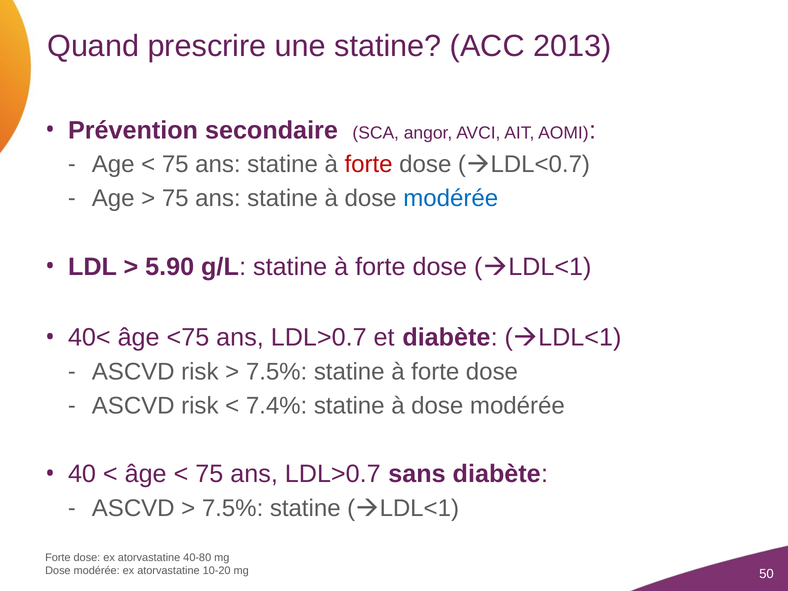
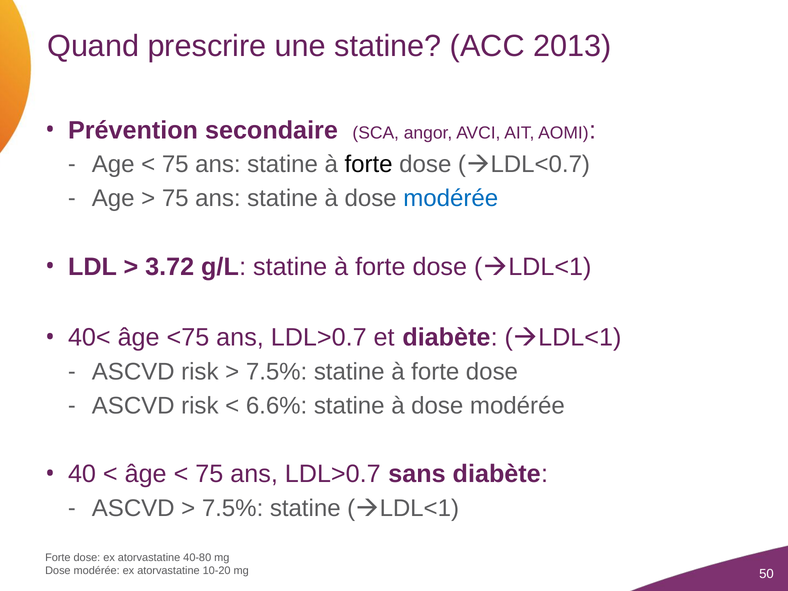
forte at (369, 165) colour: red -> black
5.90: 5.90 -> 3.72
7.4%: 7.4% -> 6.6%
